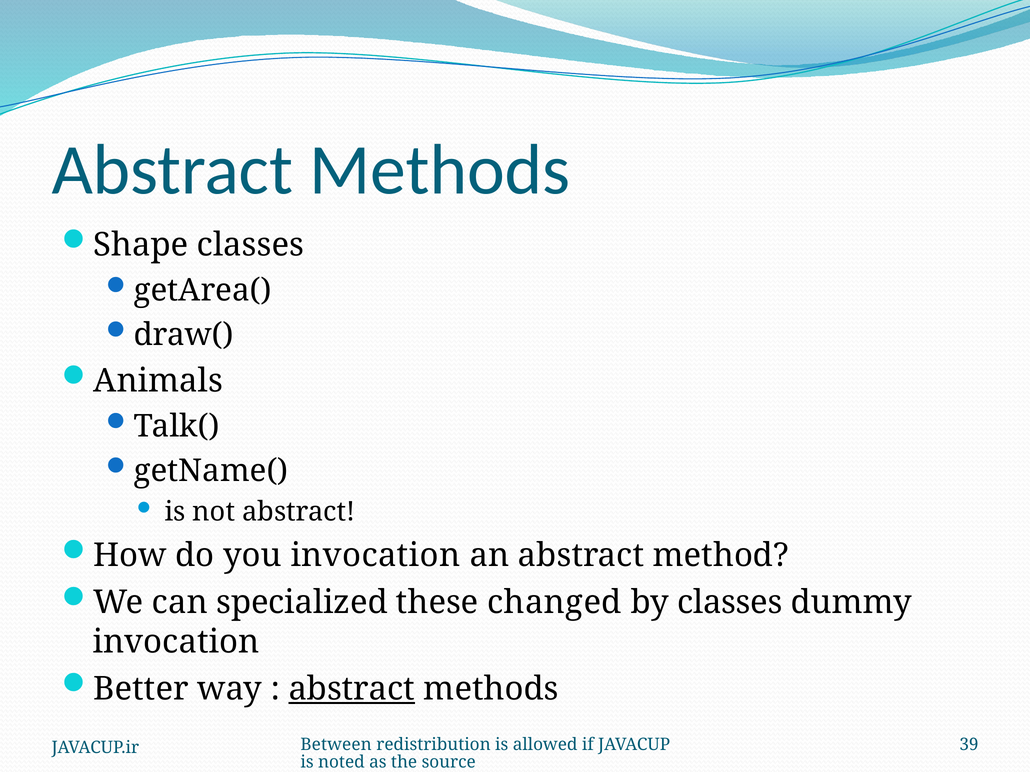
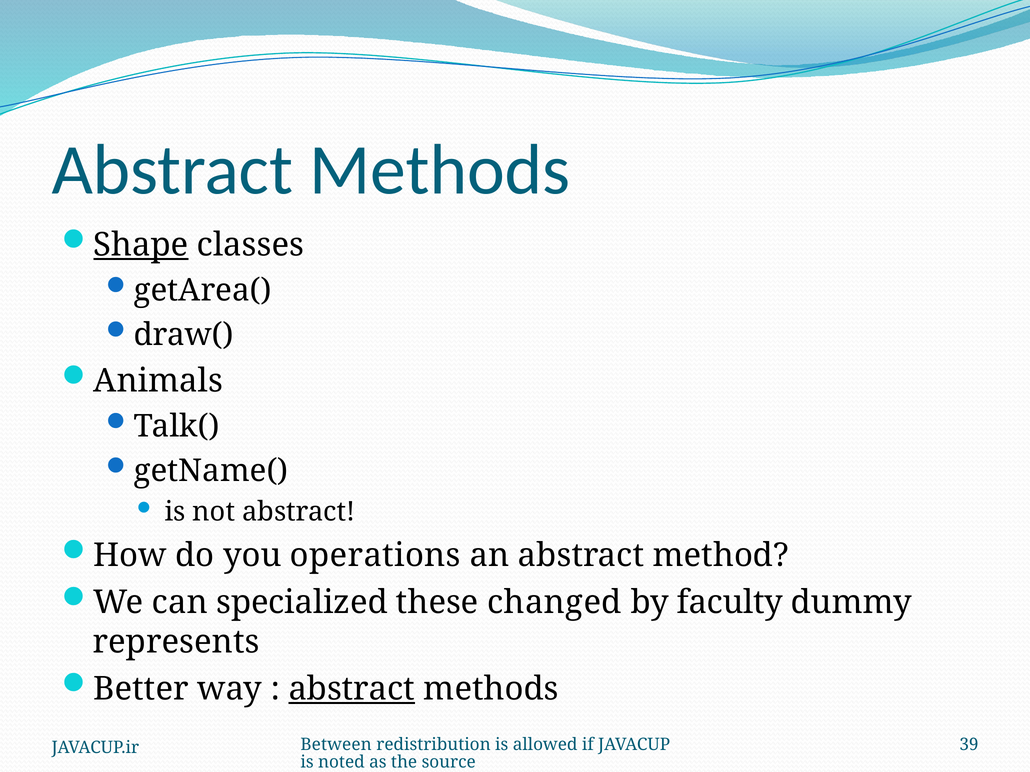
Shape underline: none -> present
you invocation: invocation -> operations
by classes: classes -> faculty
invocation at (176, 642): invocation -> represents
